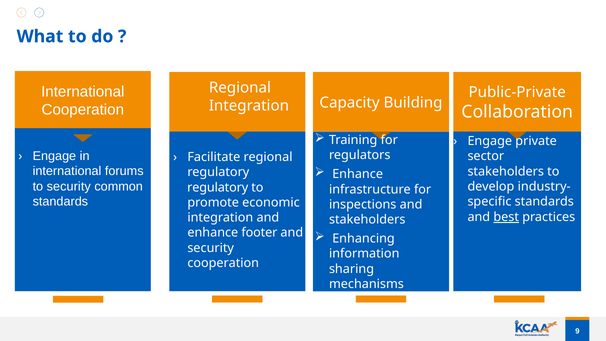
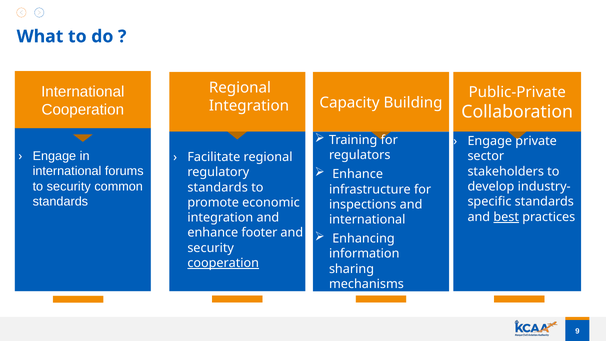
regulatory at (218, 187): regulatory -> standards
stakeholders at (367, 220): stakeholders -> international
cooperation at (223, 263) underline: none -> present
